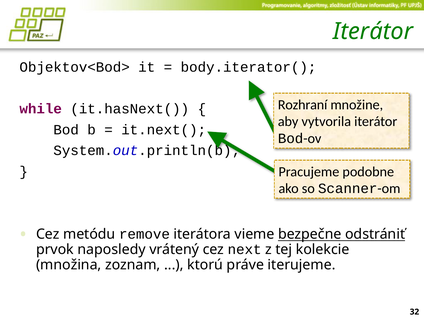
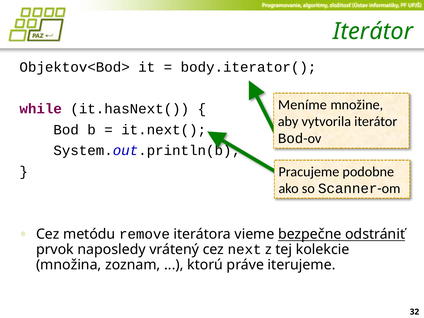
Rozhraní: Rozhraní -> Meníme
